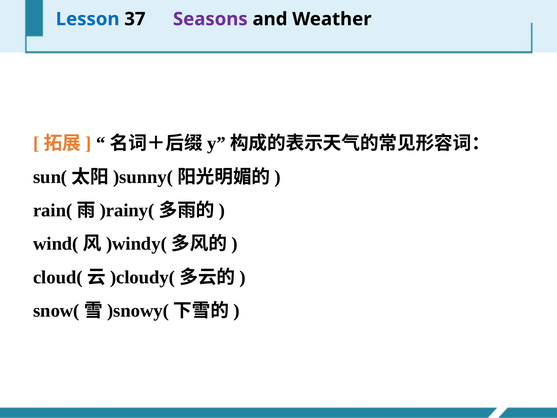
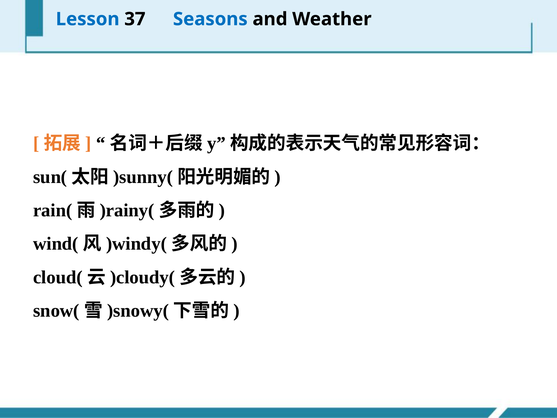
Seasons colour: purple -> blue
